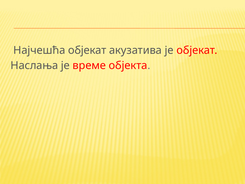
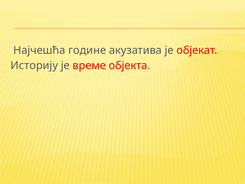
Најчешћа објекат: објекат -> године
Наслања: Наслања -> Историју
